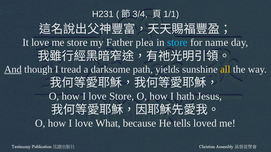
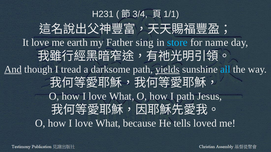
me store: store -> earth
plea: plea -> sing
yields underline: none -> present
all colour: yellow -> light blue
Store at (122, 96): Store -> What
I hath: hath -> path
